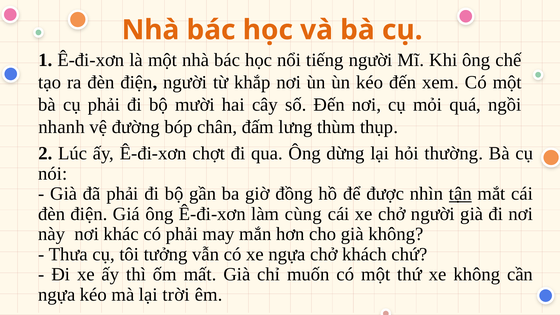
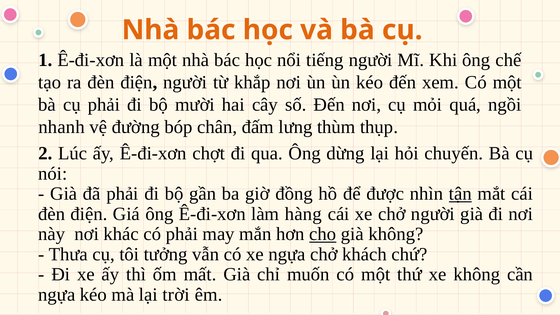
thường: thường -> chuyến
cùng: cùng -> hàng
cho underline: none -> present
